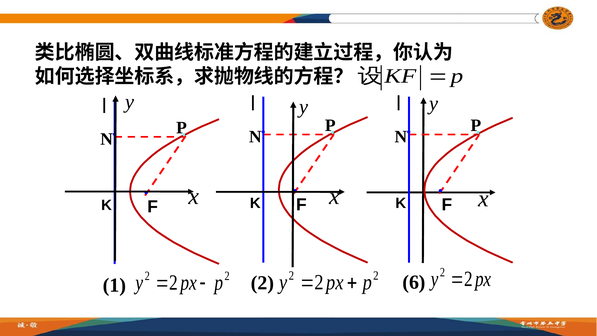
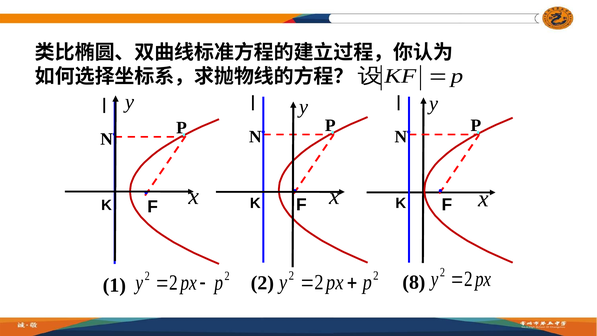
6: 6 -> 8
